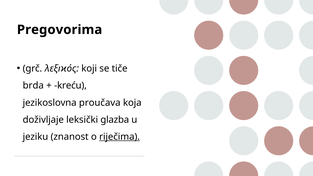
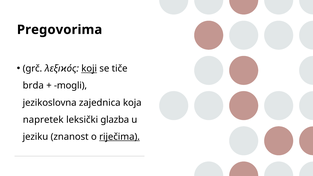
koji underline: none -> present
kreću: kreću -> mogli
proučava: proučava -> zajednica
doživljaje: doživljaje -> napretek
